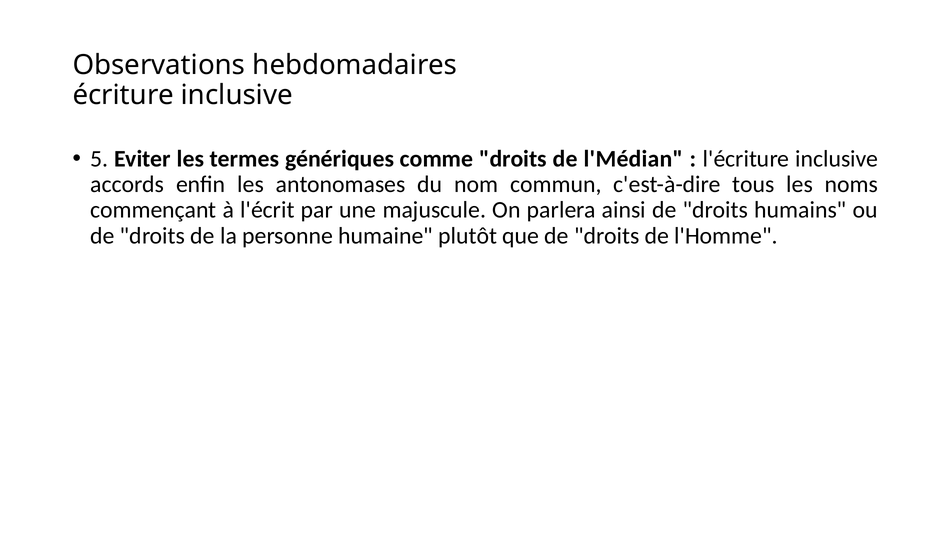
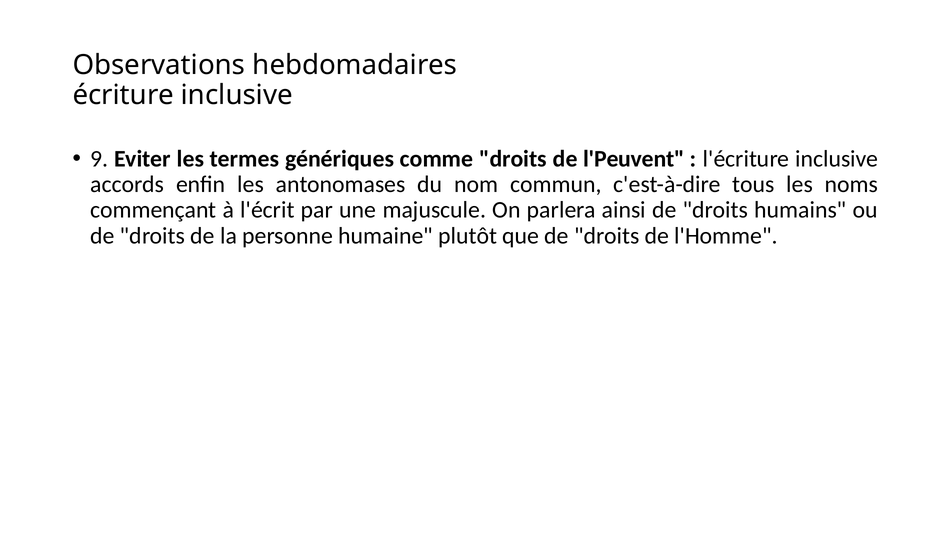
5: 5 -> 9
l'Médian: l'Médian -> l'Peuvent
